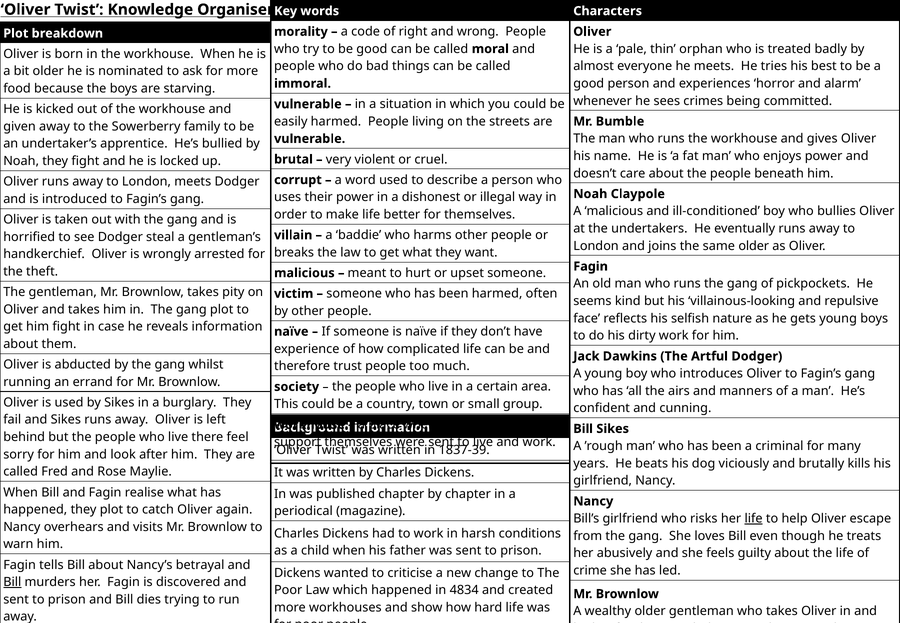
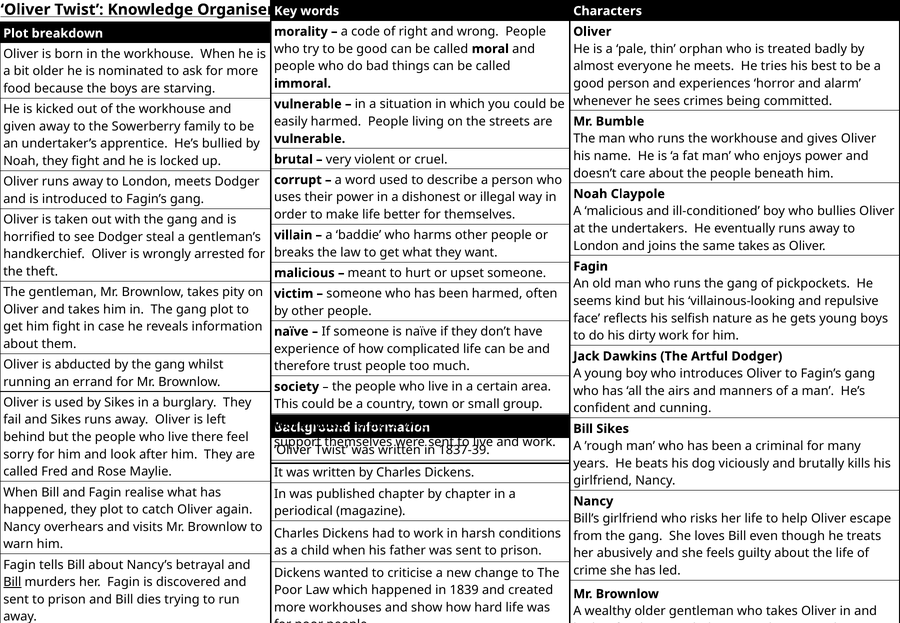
same older: older -> takes
life at (754, 519) underline: present -> none
4834: 4834 -> 1839
